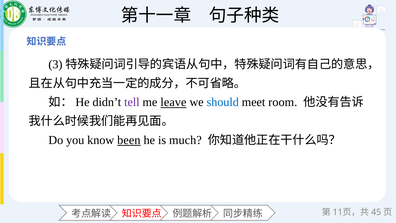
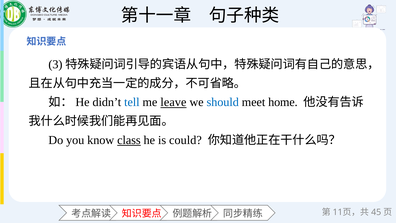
tell colour: purple -> blue
room: room -> home
been: been -> class
much: much -> could
